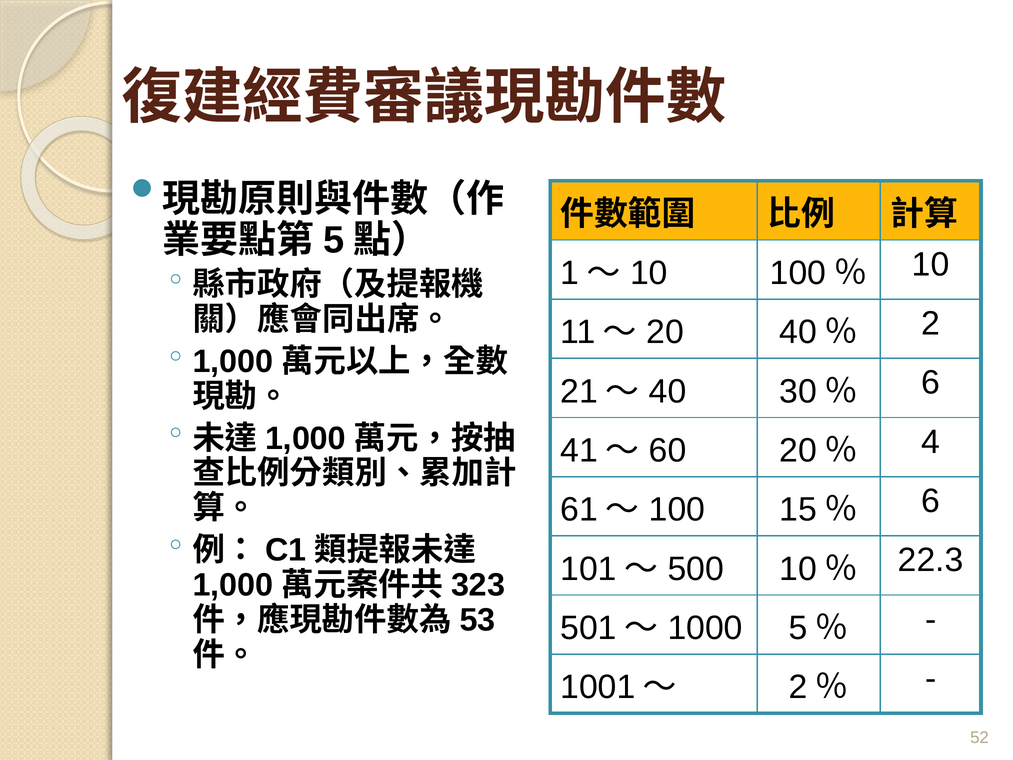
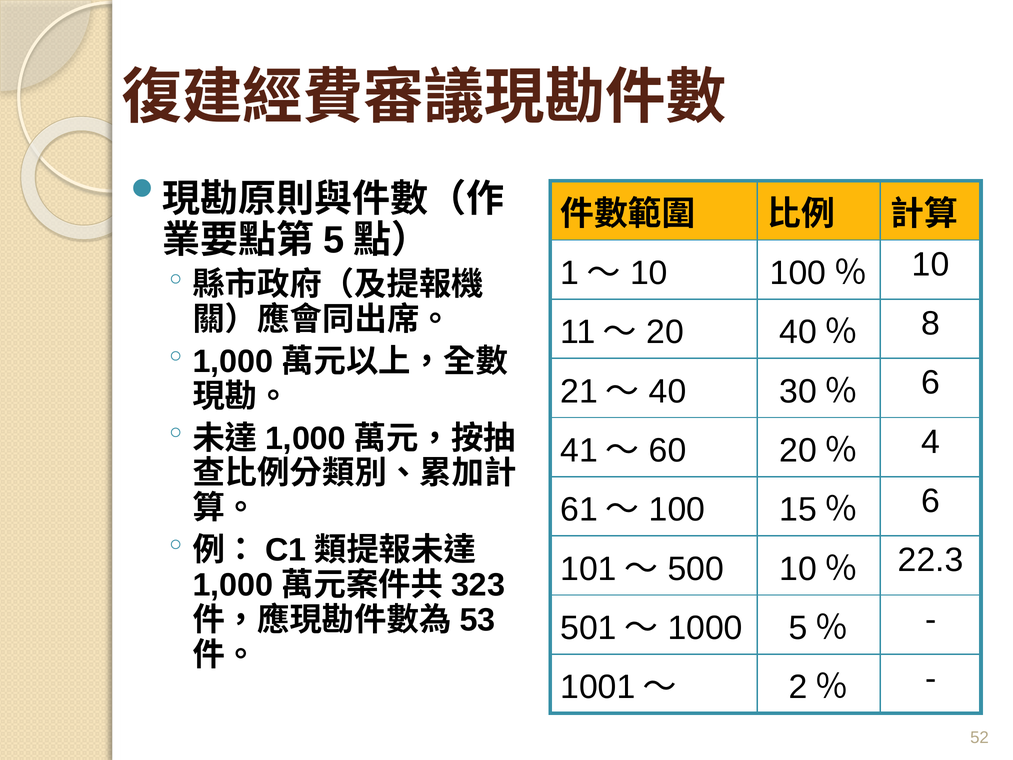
2: 2 -> 8
